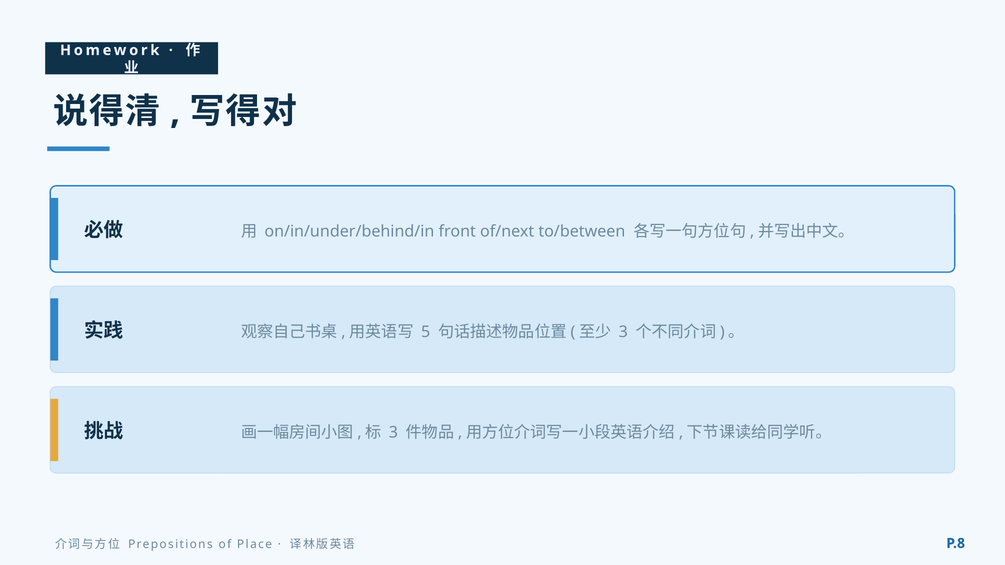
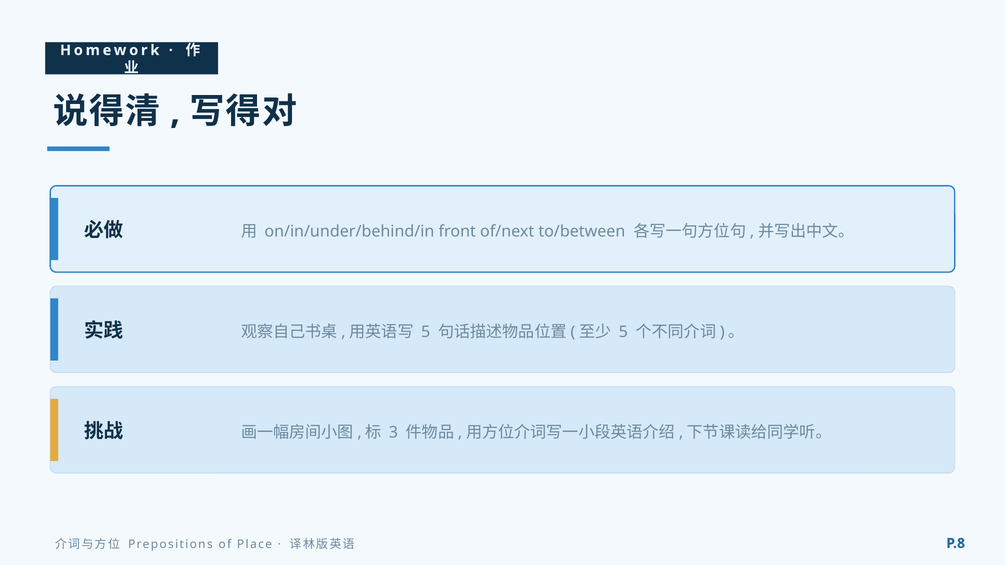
3 at (623, 332): 3 -> 5
